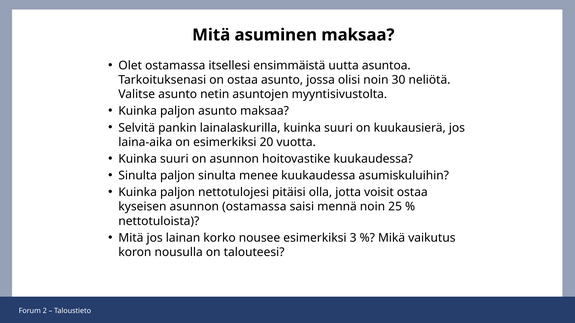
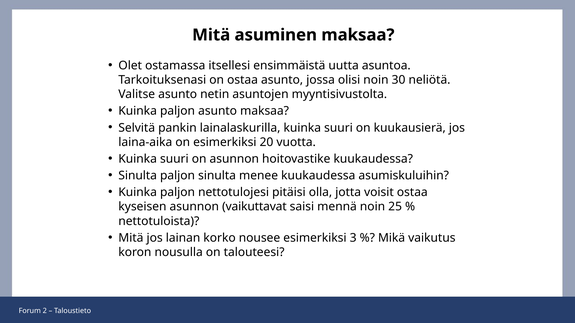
asunnon ostamassa: ostamassa -> vaikuttavat
